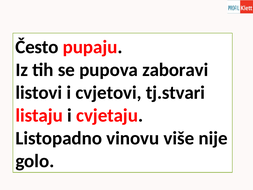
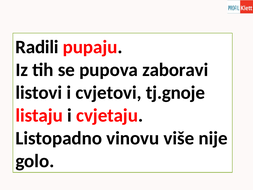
Često: Često -> Radili
tj.stvari: tj.stvari -> tj.gnoje
